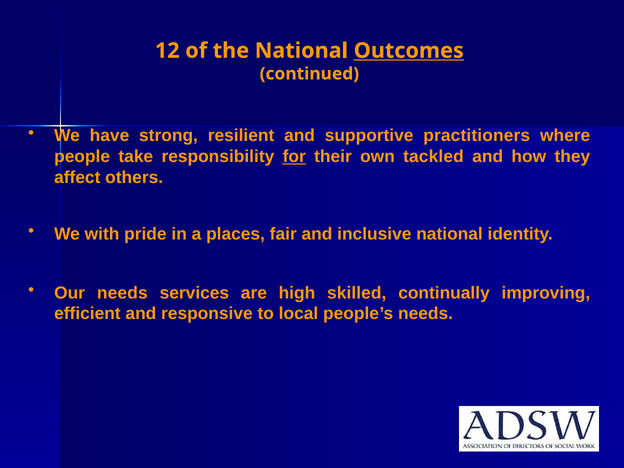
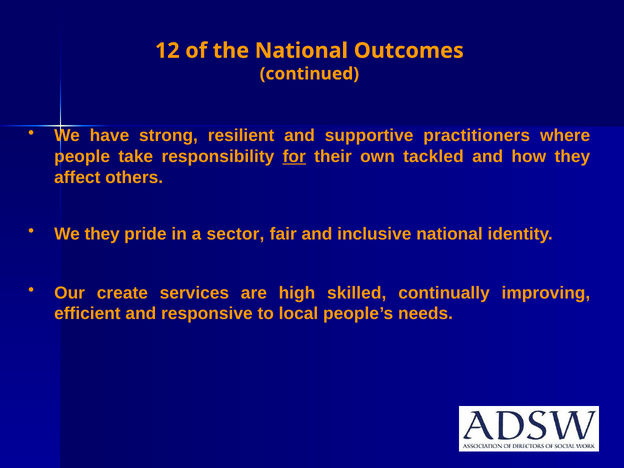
Outcomes underline: present -> none
We with: with -> they
places: places -> sector
Our needs: needs -> create
